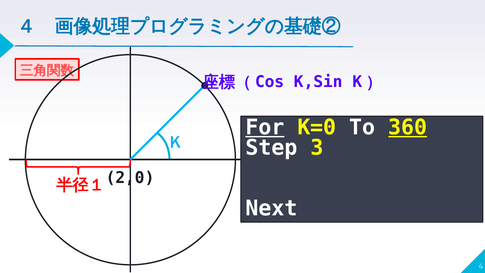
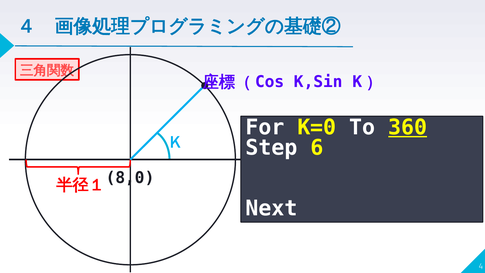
For underline: present -> none
3: 3 -> 6
2,0: 2,0 -> 8,0
